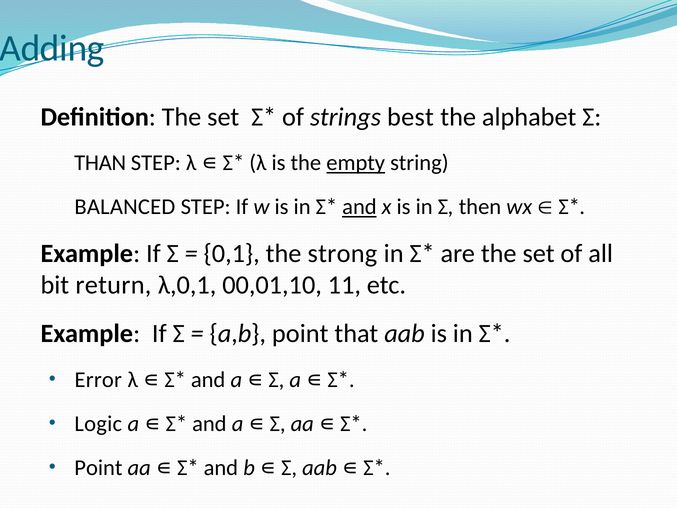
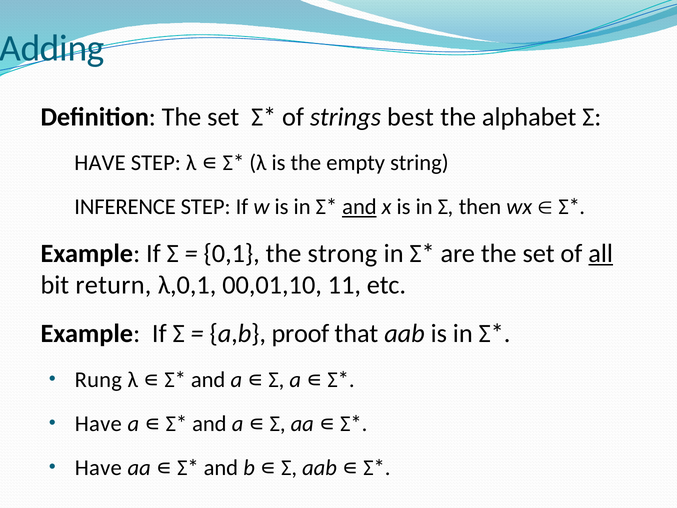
THAN at (100, 163): THAN -> HAVE
empty underline: present -> none
BALANCED: BALANCED -> INFERENCE
all underline: none -> present
a,b point: point -> proof
Error: Error -> Rung
Logic at (98, 424): Logic -> Have
Point at (98, 468): Point -> Have
